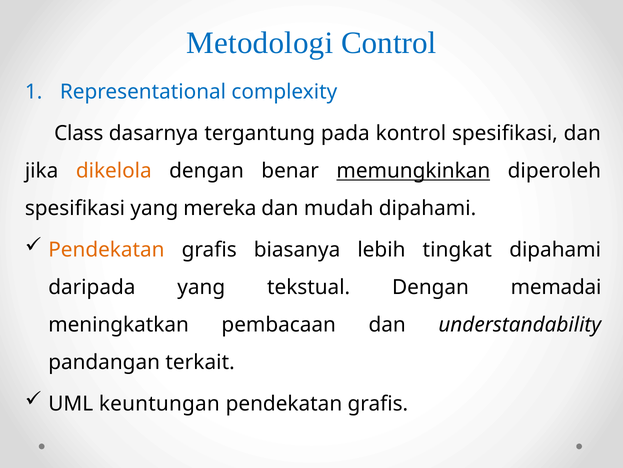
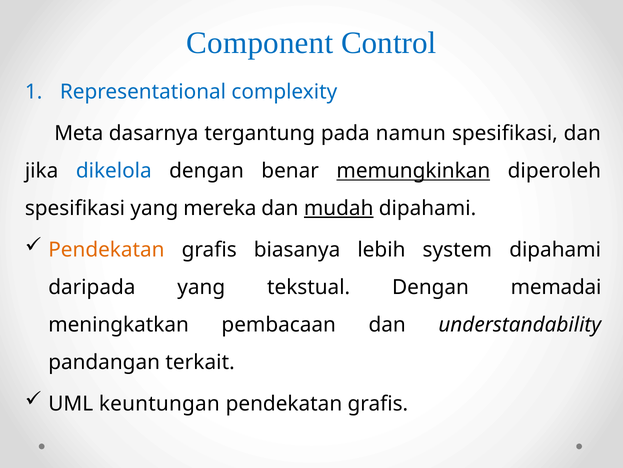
Metodologi: Metodologi -> Component
Class: Class -> Meta
kontrol: kontrol -> namun
dikelola colour: orange -> blue
mudah underline: none -> present
tingkat: tingkat -> system
